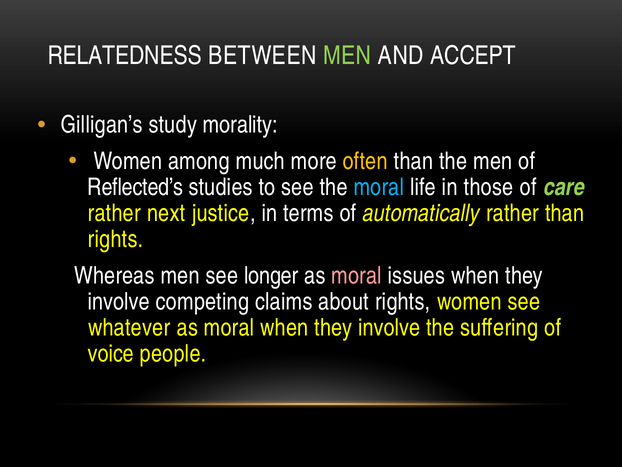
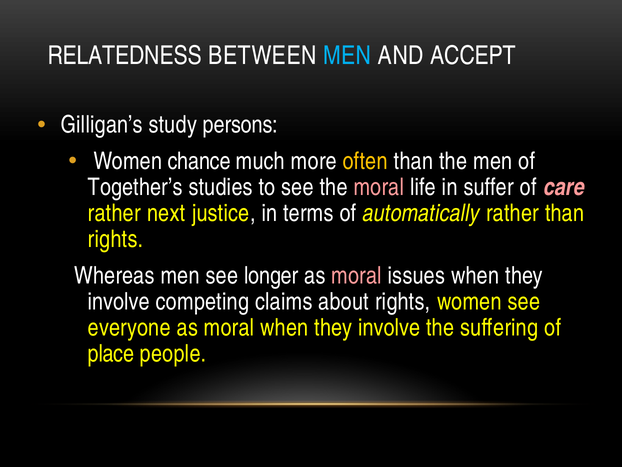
MEN at (347, 56) colour: light green -> light blue
morality: morality -> persons
among: among -> chance
Reflected’s: Reflected’s -> Together’s
moral at (379, 187) colour: light blue -> pink
those: those -> suffer
care colour: light green -> pink
whatever: whatever -> everyone
voice: voice -> place
